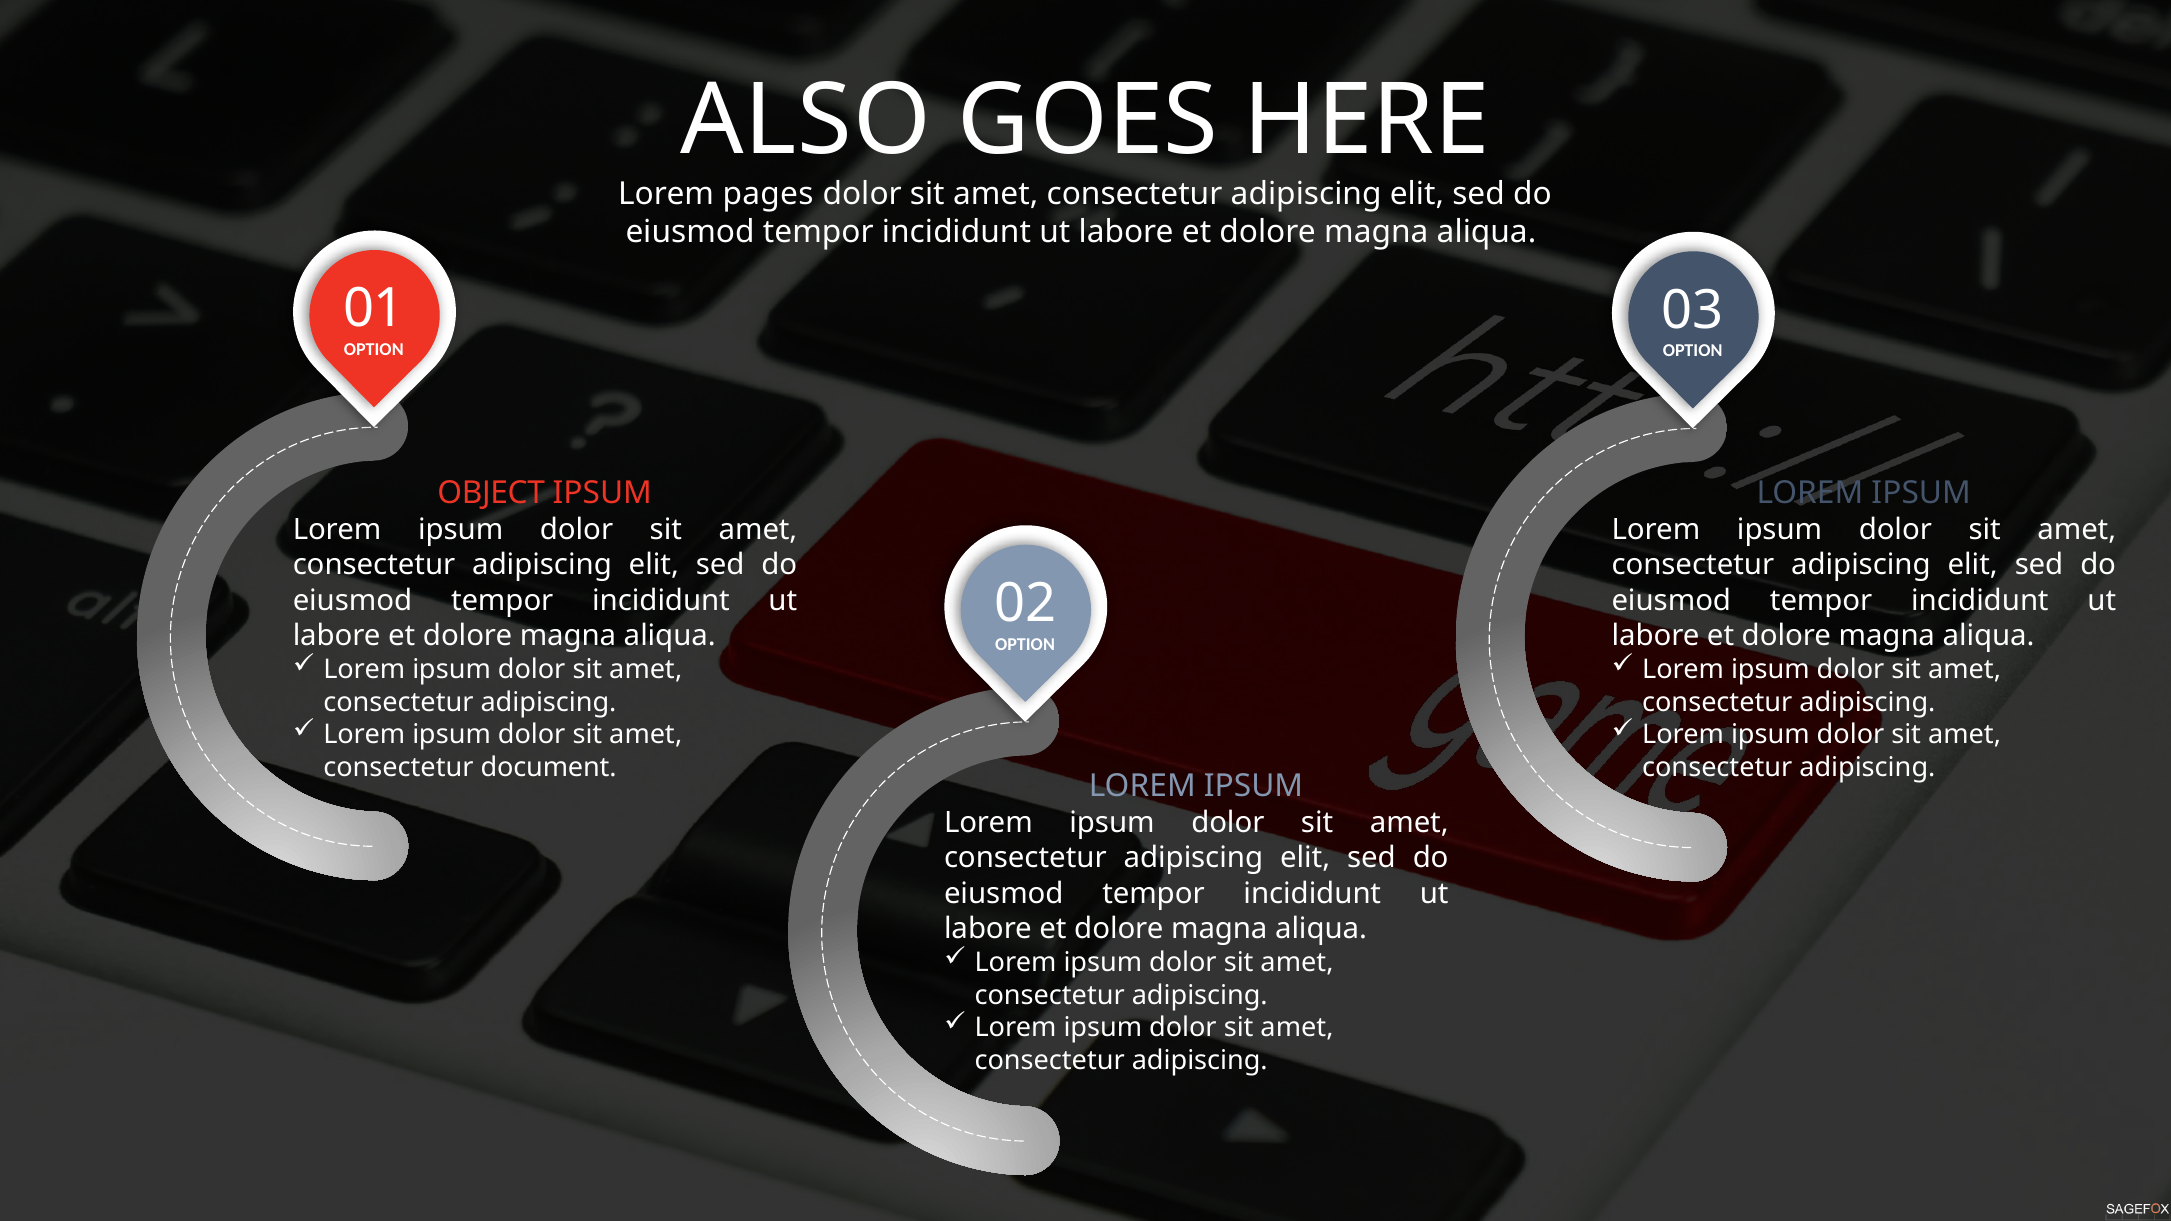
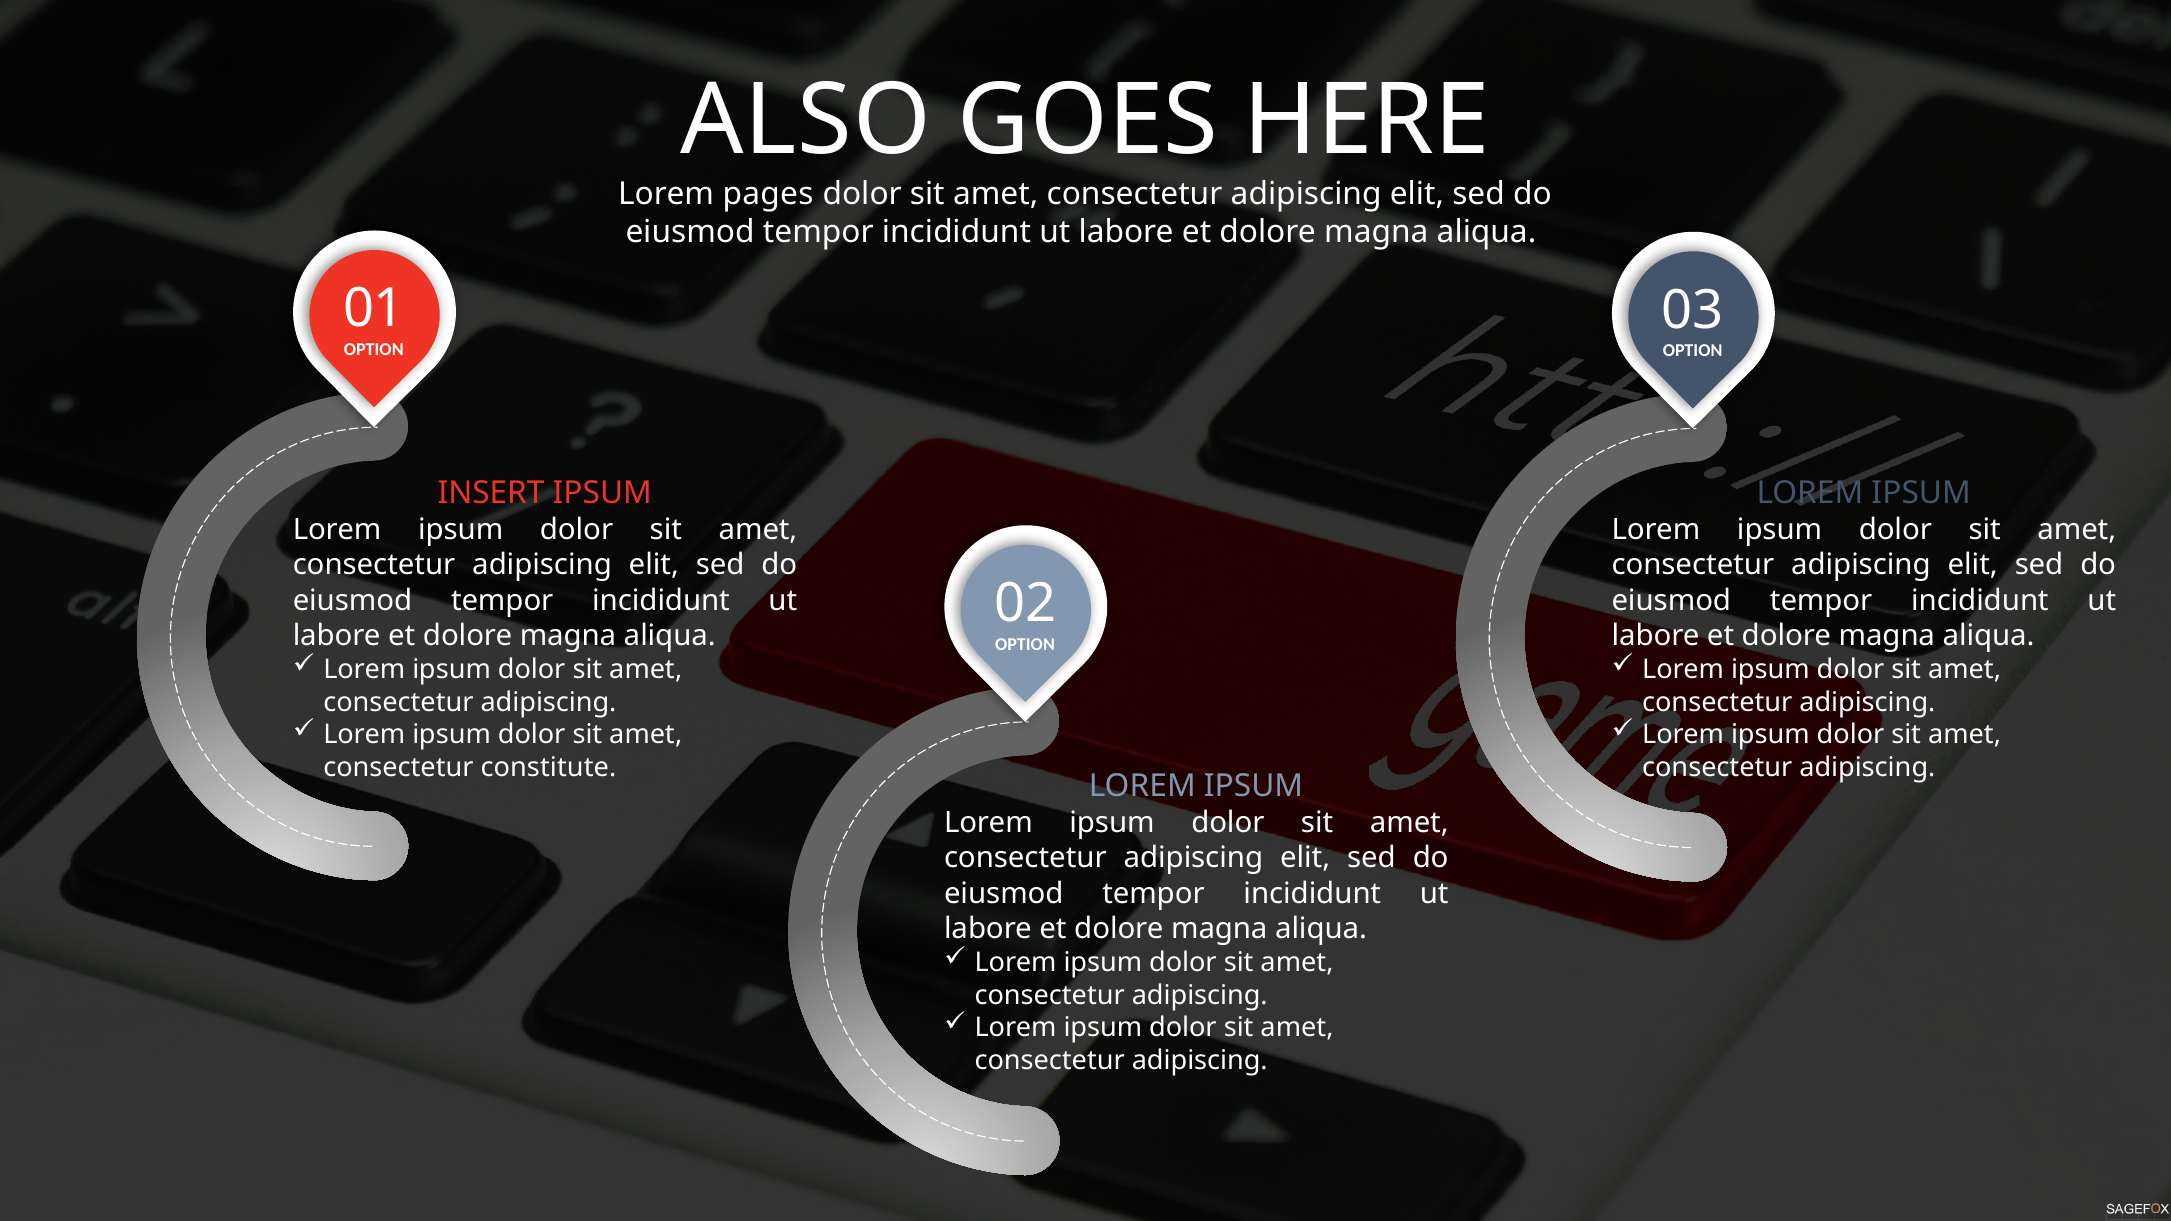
OBJECT: OBJECT -> INSERT
document: document -> constitute
